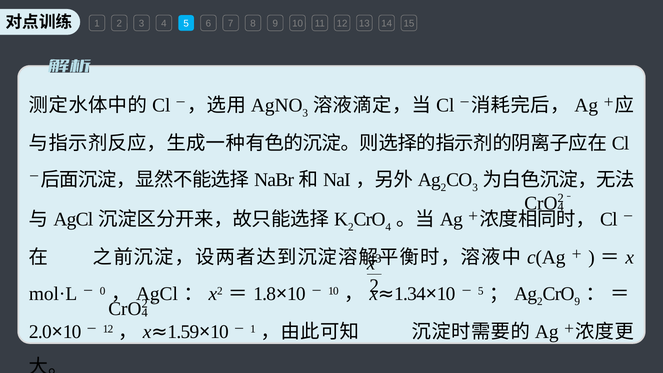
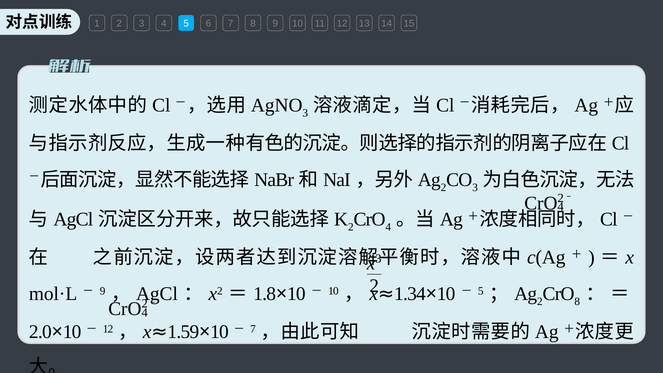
0 at (103, 291): 0 -> 9
9 at (577, 301): 9 -> 8
1 at (253, 329): 1 -> 7
